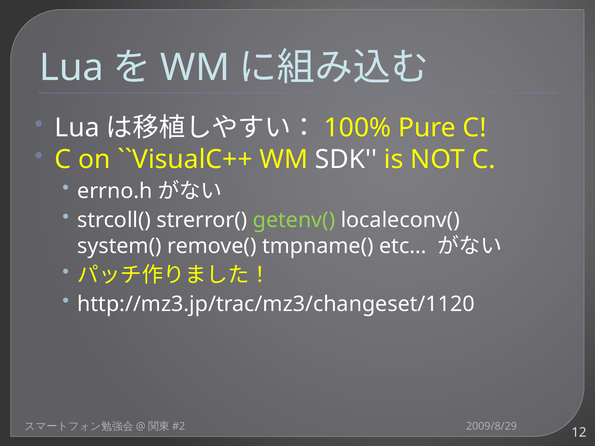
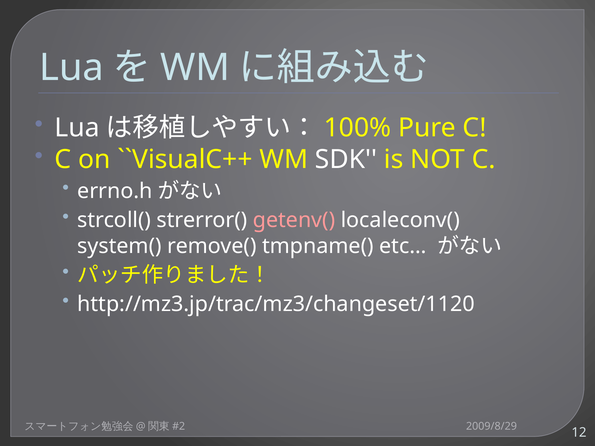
getenv( colour: light green -> pink
